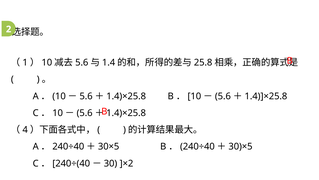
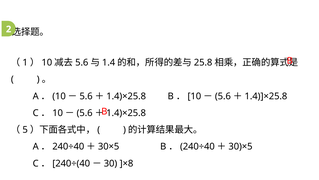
4: 4 -> 5
]×2: ]×2 -> ]×8
